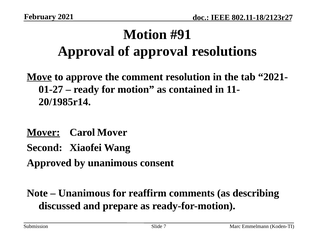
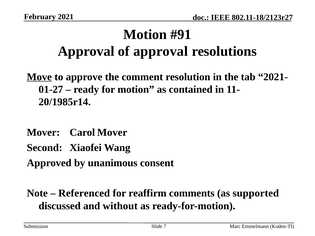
Mover at (43, 133) underline: present -> none
Unanimous at (84, 193): Unanimous -> Referenced
describing: describing -> supported
prepare: prepare -> without
